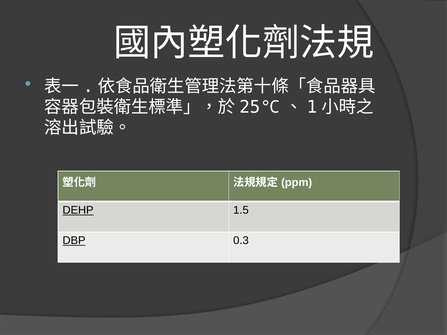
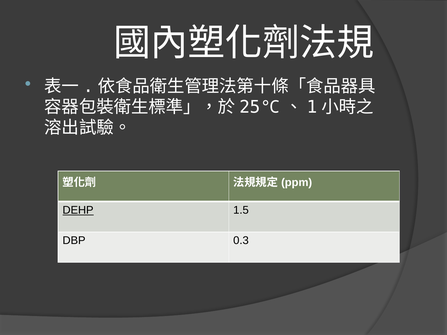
DBP underline: present -> none
